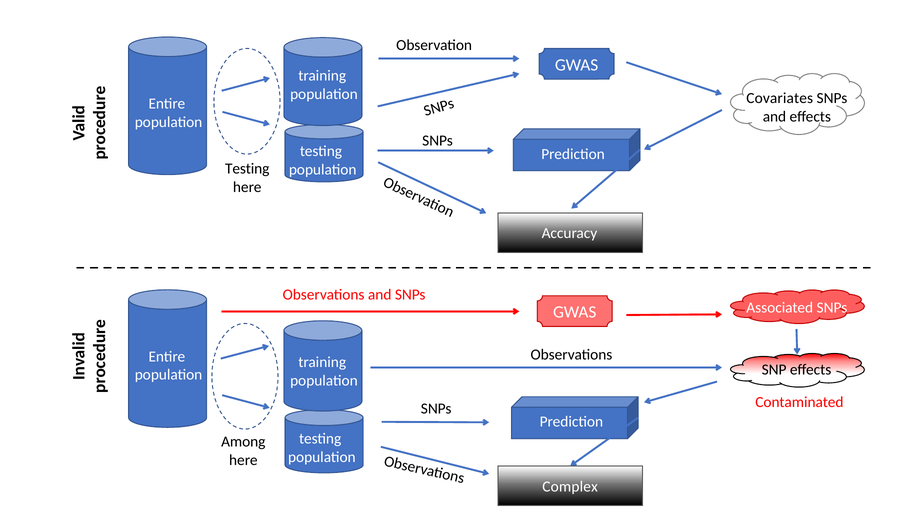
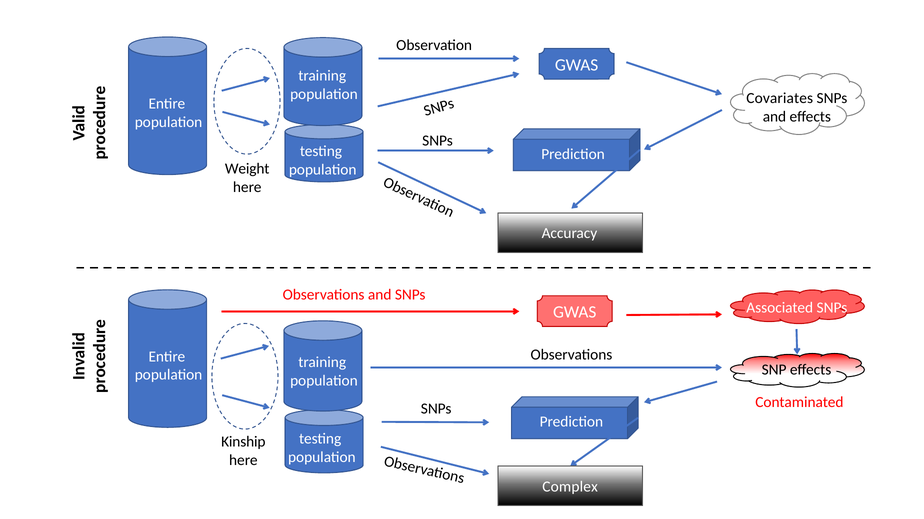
Testing at (247, 169): Testing -> Weight
Among: Among -> Kinship
